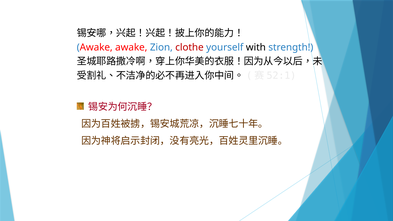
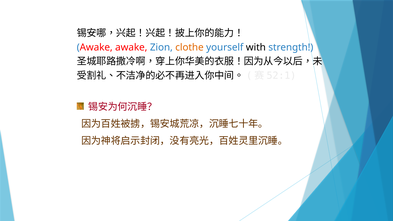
clothe colour: red -> orange
